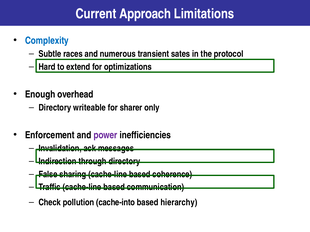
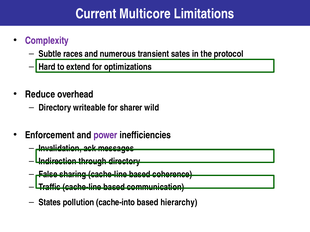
Approach: Approach -> Multicore
Complexity colour: blue -> purple
Enough: Enough -> Reduce
only: only -> wild
Check: Check -> States
